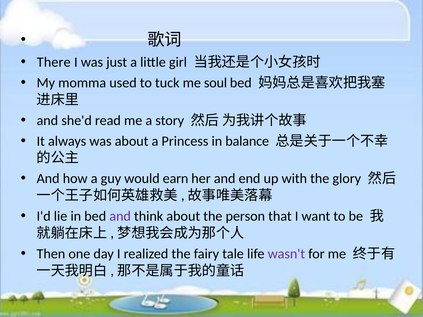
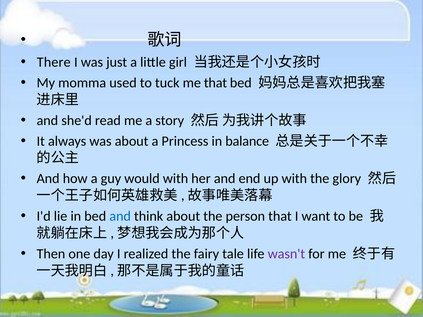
me soul: soul -> that
would earn: earn -> with
and at (120, 216) colour: purple -> blue
